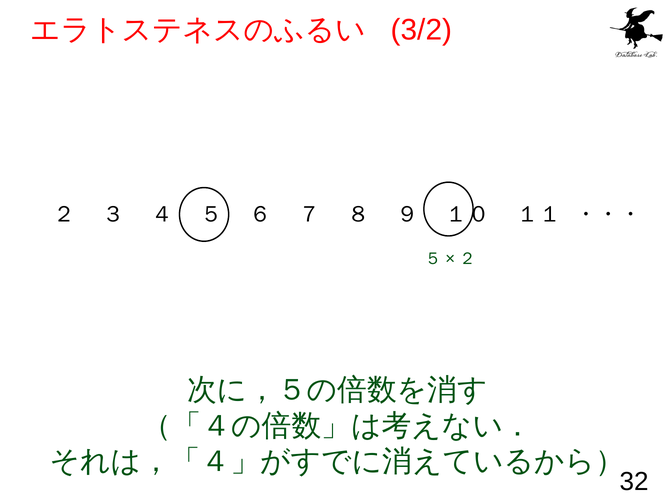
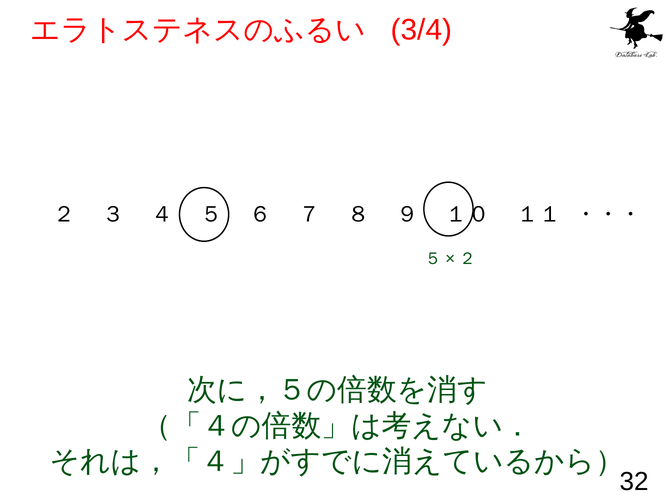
3/2: 3/2 -> 3/4
